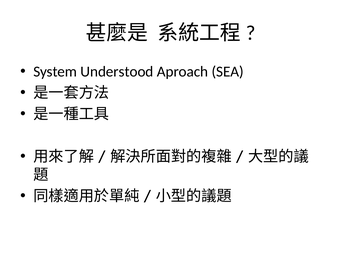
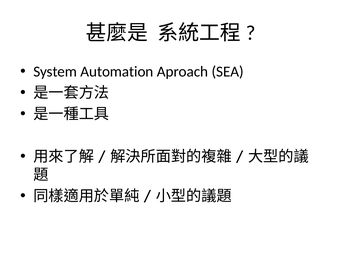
Understood: Understood -> Automation
